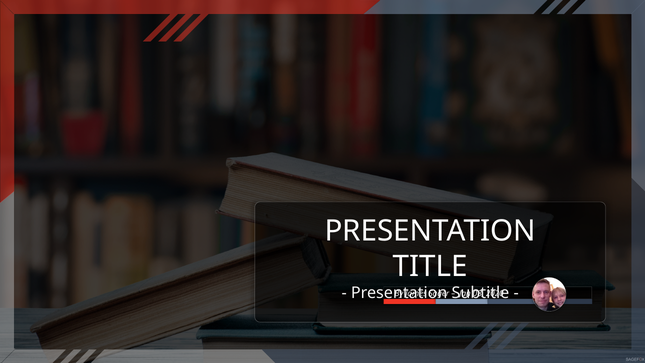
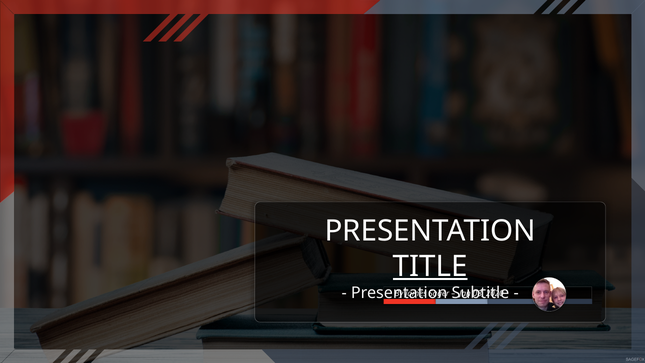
TITLE underline: none -> present
